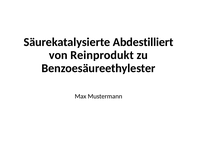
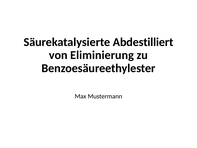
Reinprodukt: Reinprodukt -> Eliminierung
